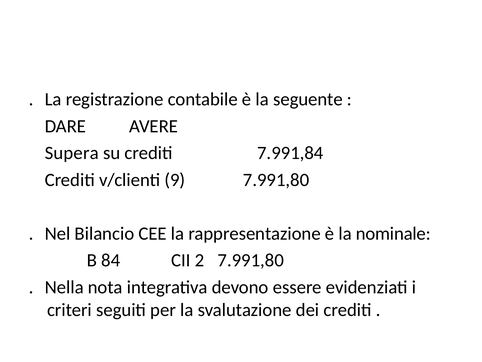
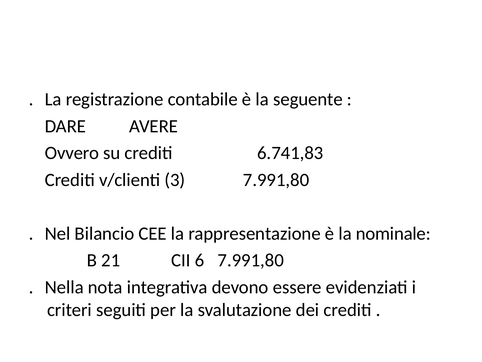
Supera: Supera -> Ovvero
7.991,84: 7.991,84 -> 6.741,83
9: 9 -> 3
84: 84 -> 21
2: 2 -> 6
